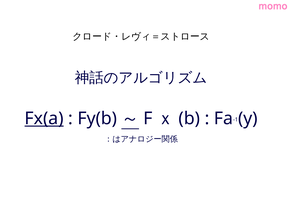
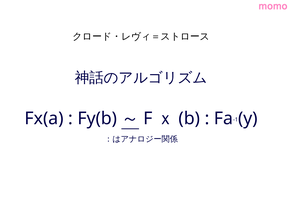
Fx(a underline: present -> none
